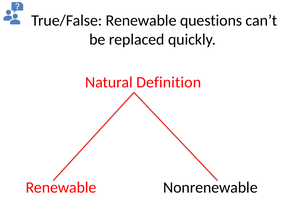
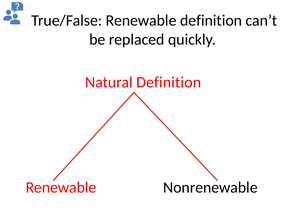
Renewable questions: questions -> definition
